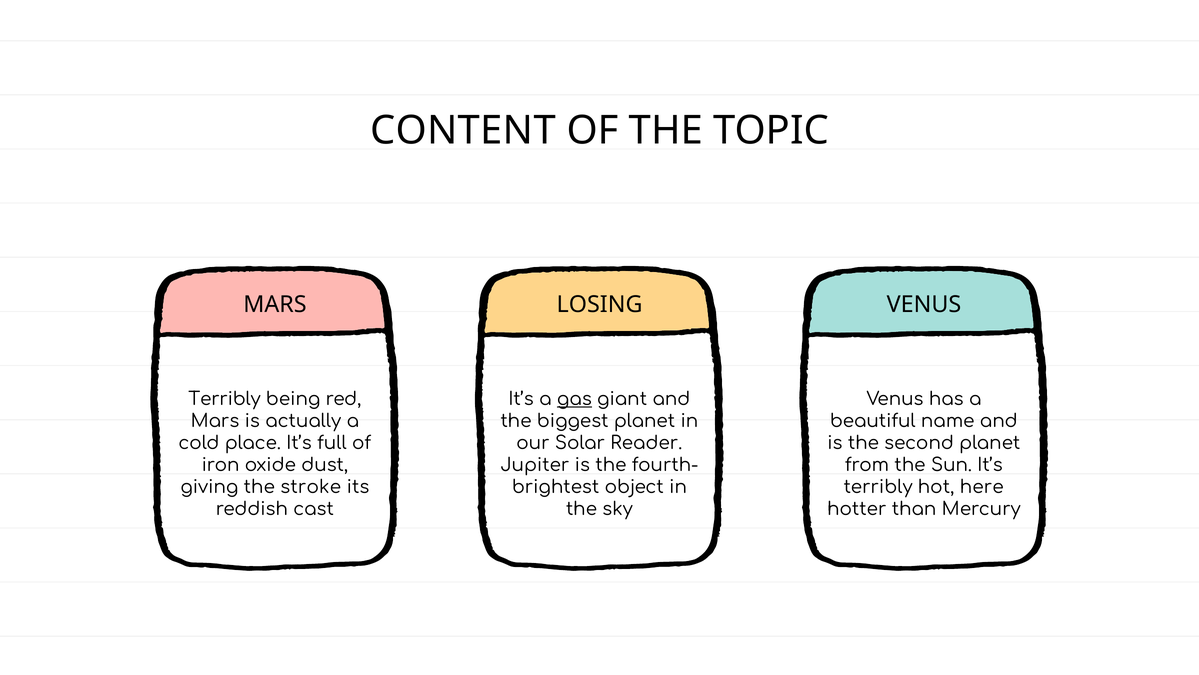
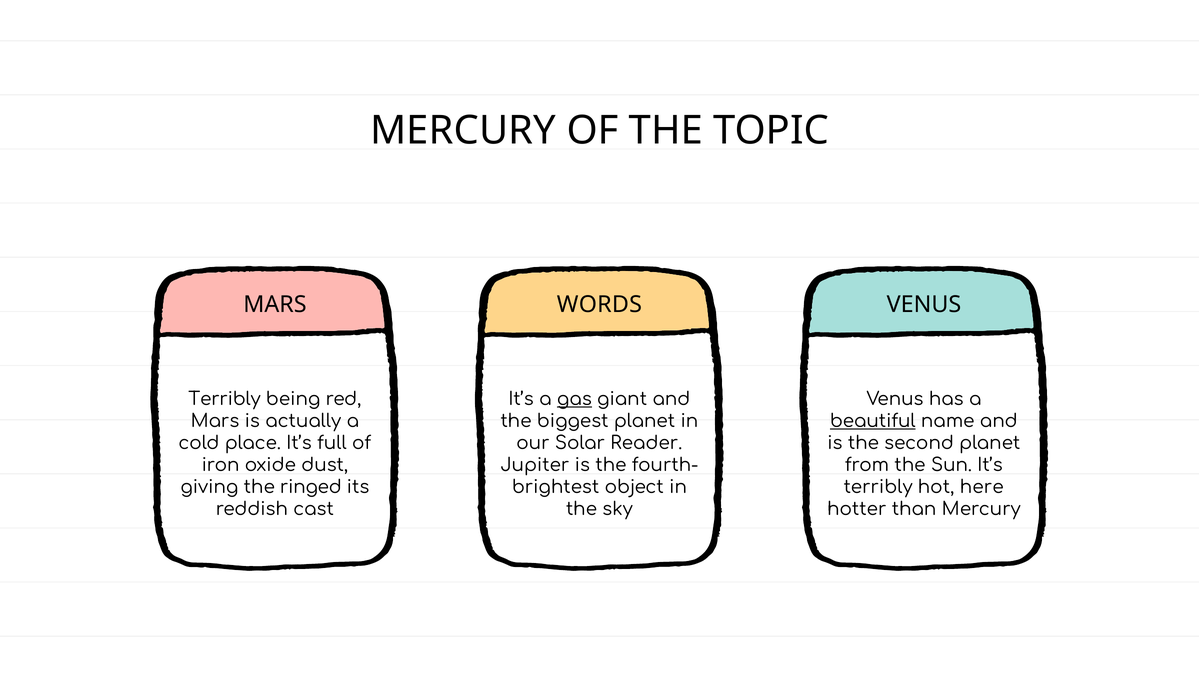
CONTENT at (463, 131): CONTENT -> MERCURY
LOSING: LOSING -> WORDS
beautiful underline: none -> present
stroke: stroke -> ringed
